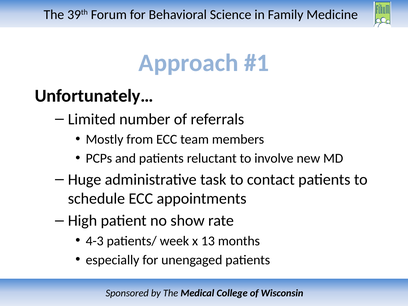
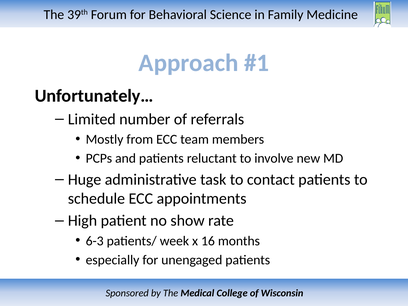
4-3: 4-3 -> 6-3
13: 13 -> 16
